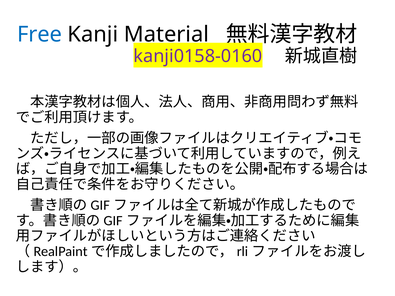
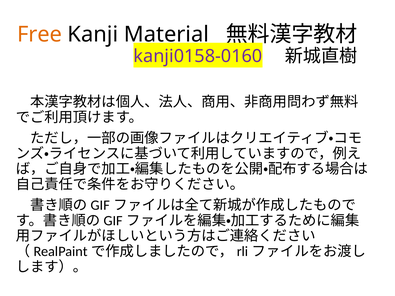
Free colour: blue -> orange
